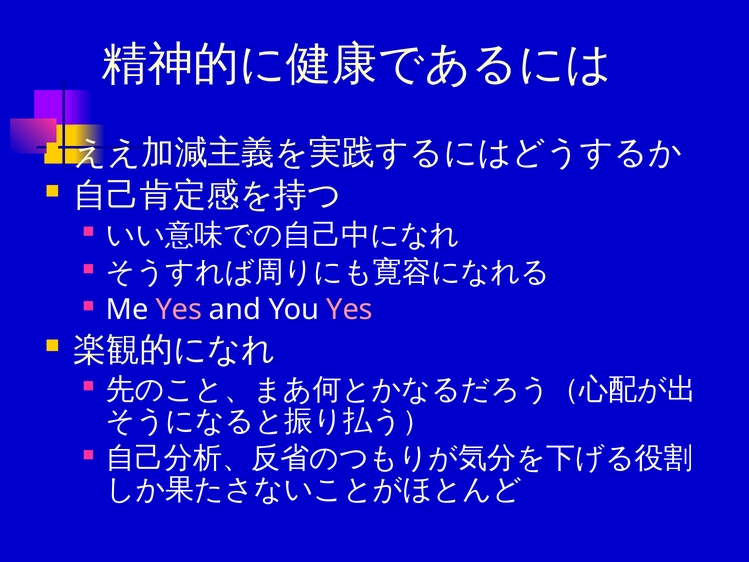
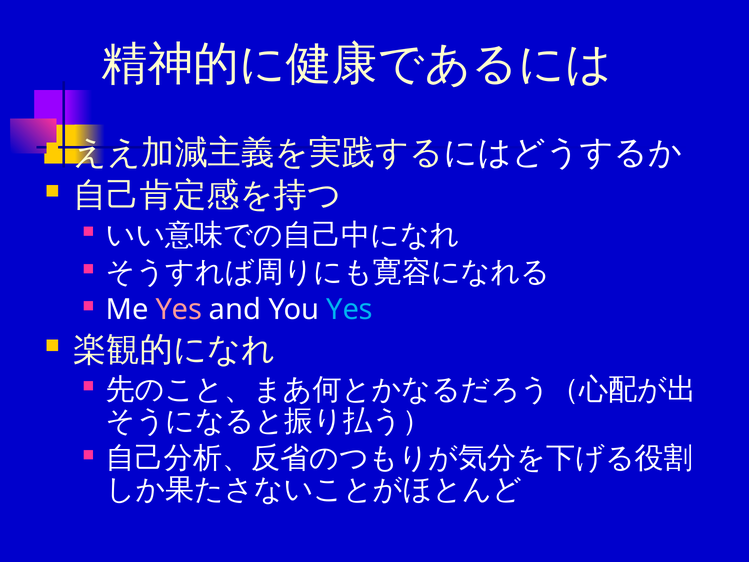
Yes at (350, 309) colour: pink -> light blue
